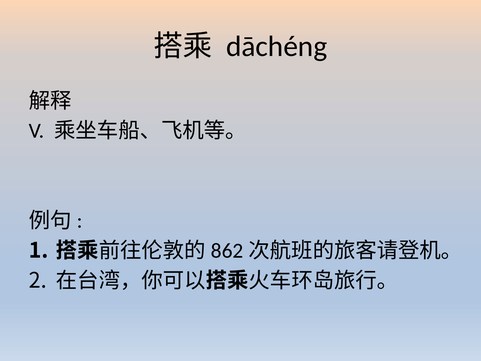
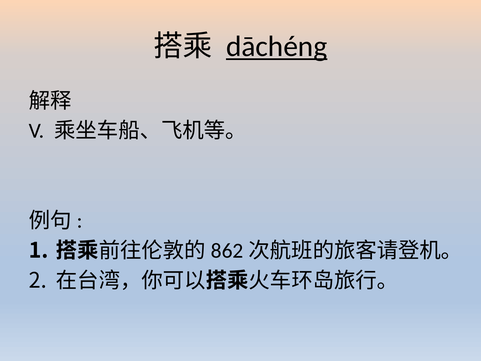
dāchéng underline: none -> present
